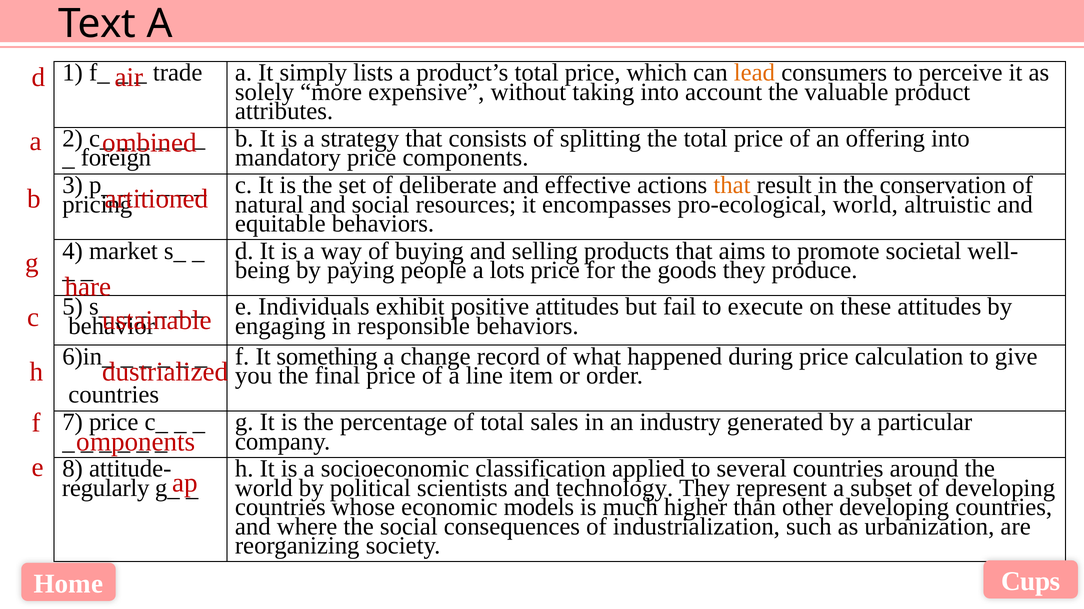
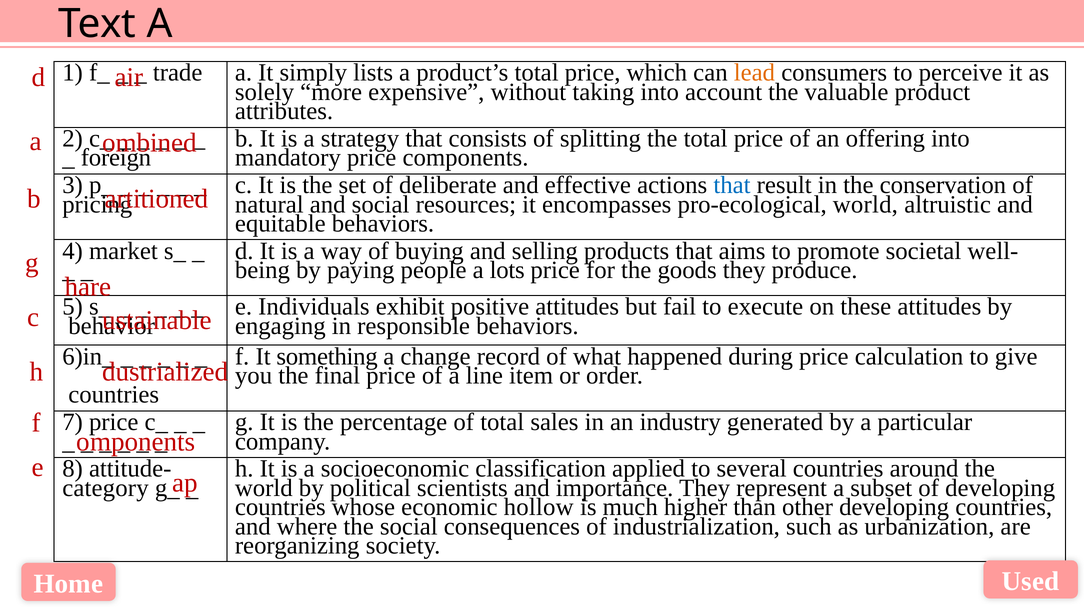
that at (732, 185) colour: orange -> blue
regularly: regularly -> category
technology: technology -> importance
models: models -> hollow
Cups: Cups -> Used
